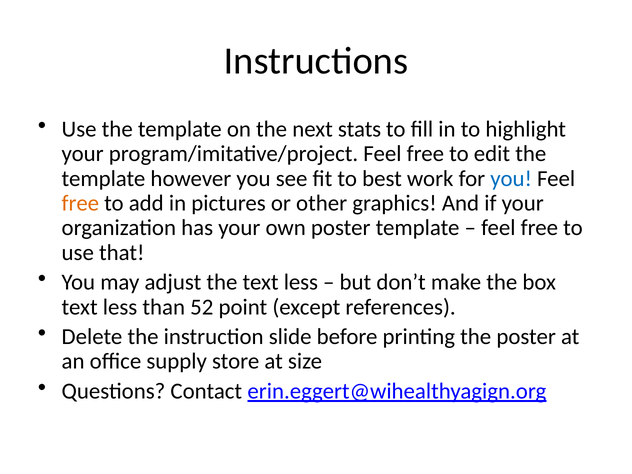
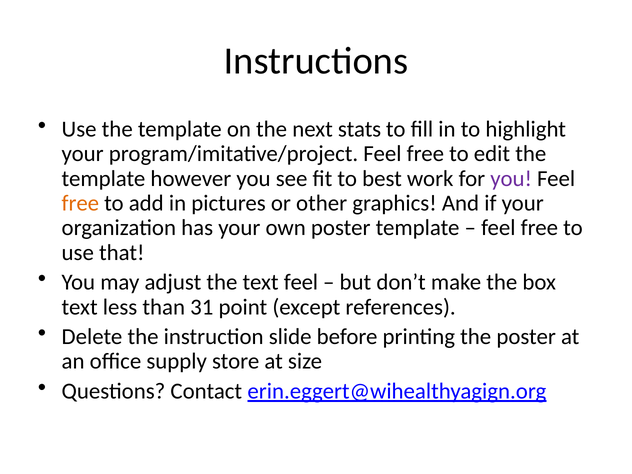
you at (511, 178) colour: blue -> purple
the text less: less -> feel
52: 52 -> 31
